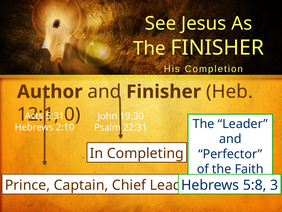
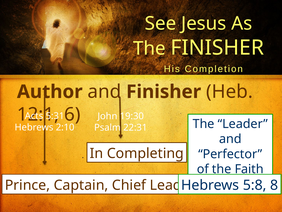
0: 0 -> 6
3: 3 -> 8
